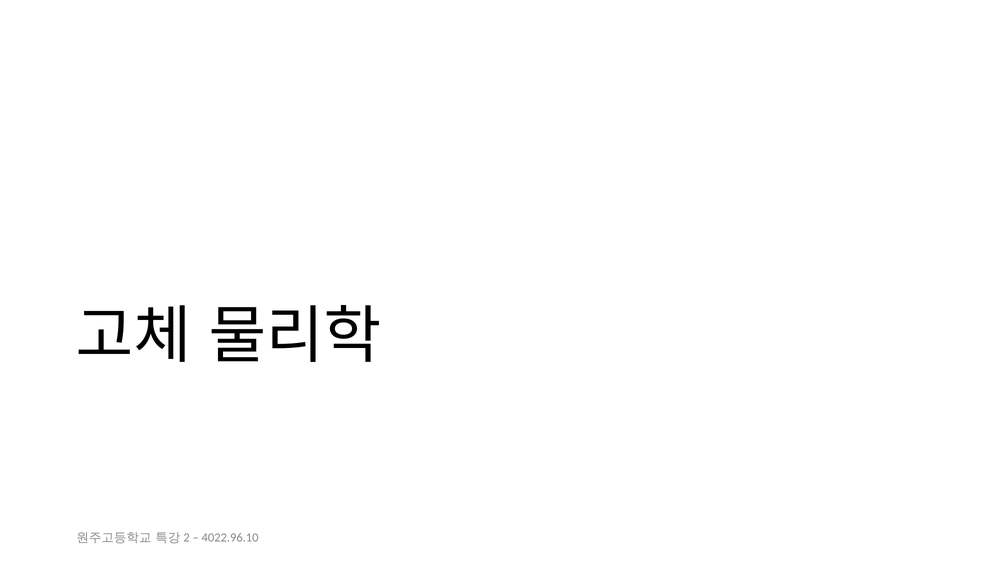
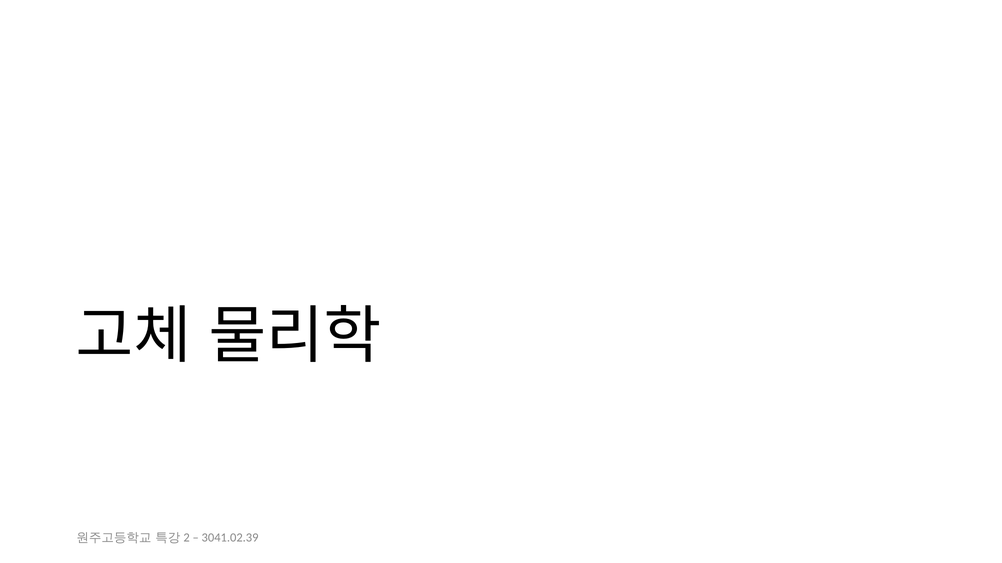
4022.96.10: 4022.96.10 -> 3041.02.39
